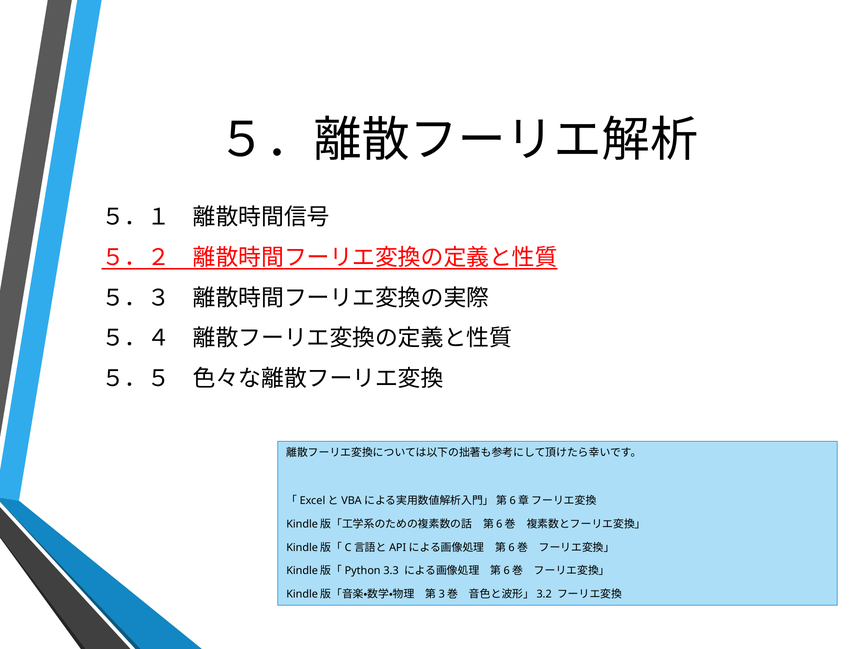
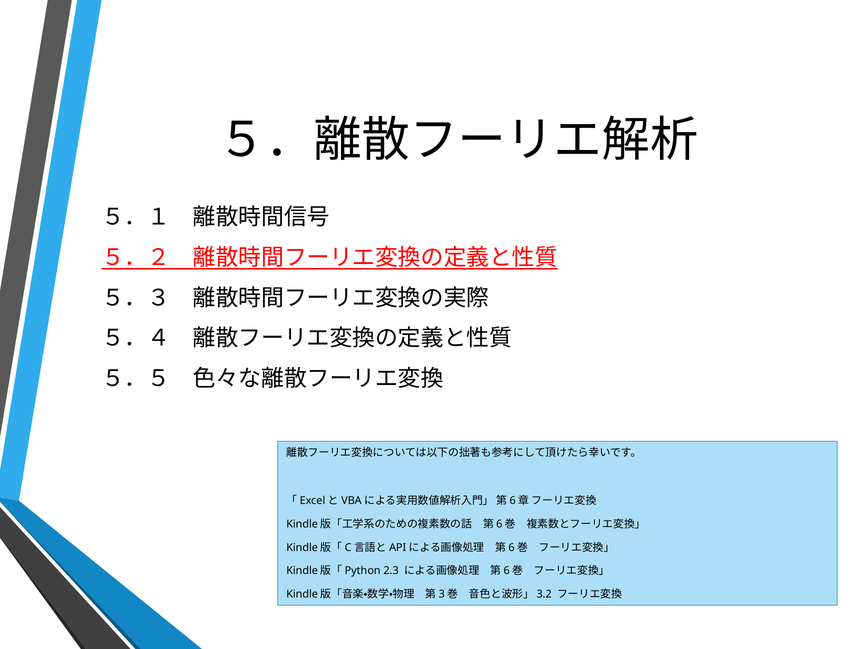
3.3: 3.3 -> 2.3
